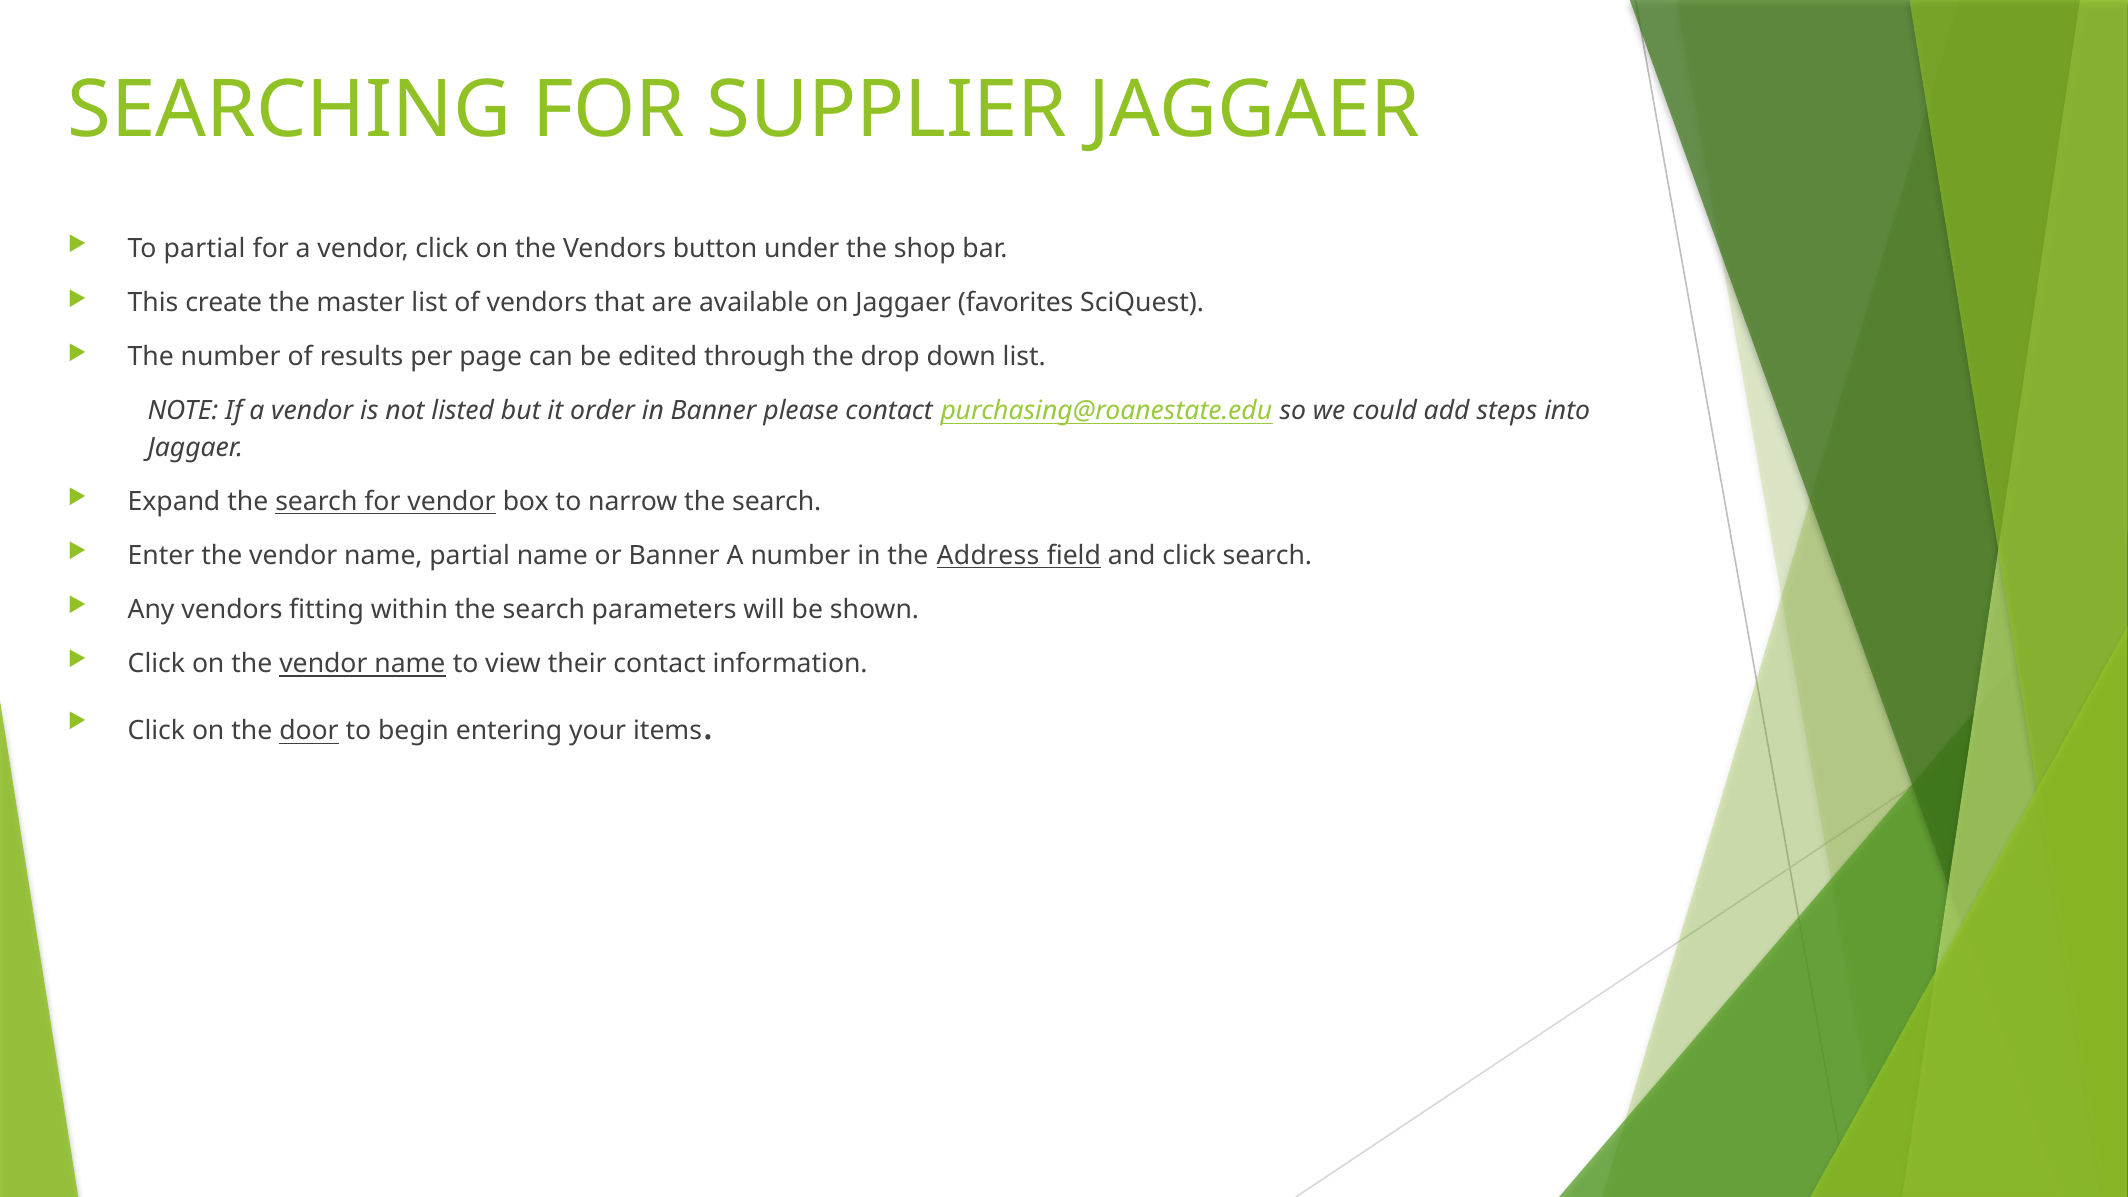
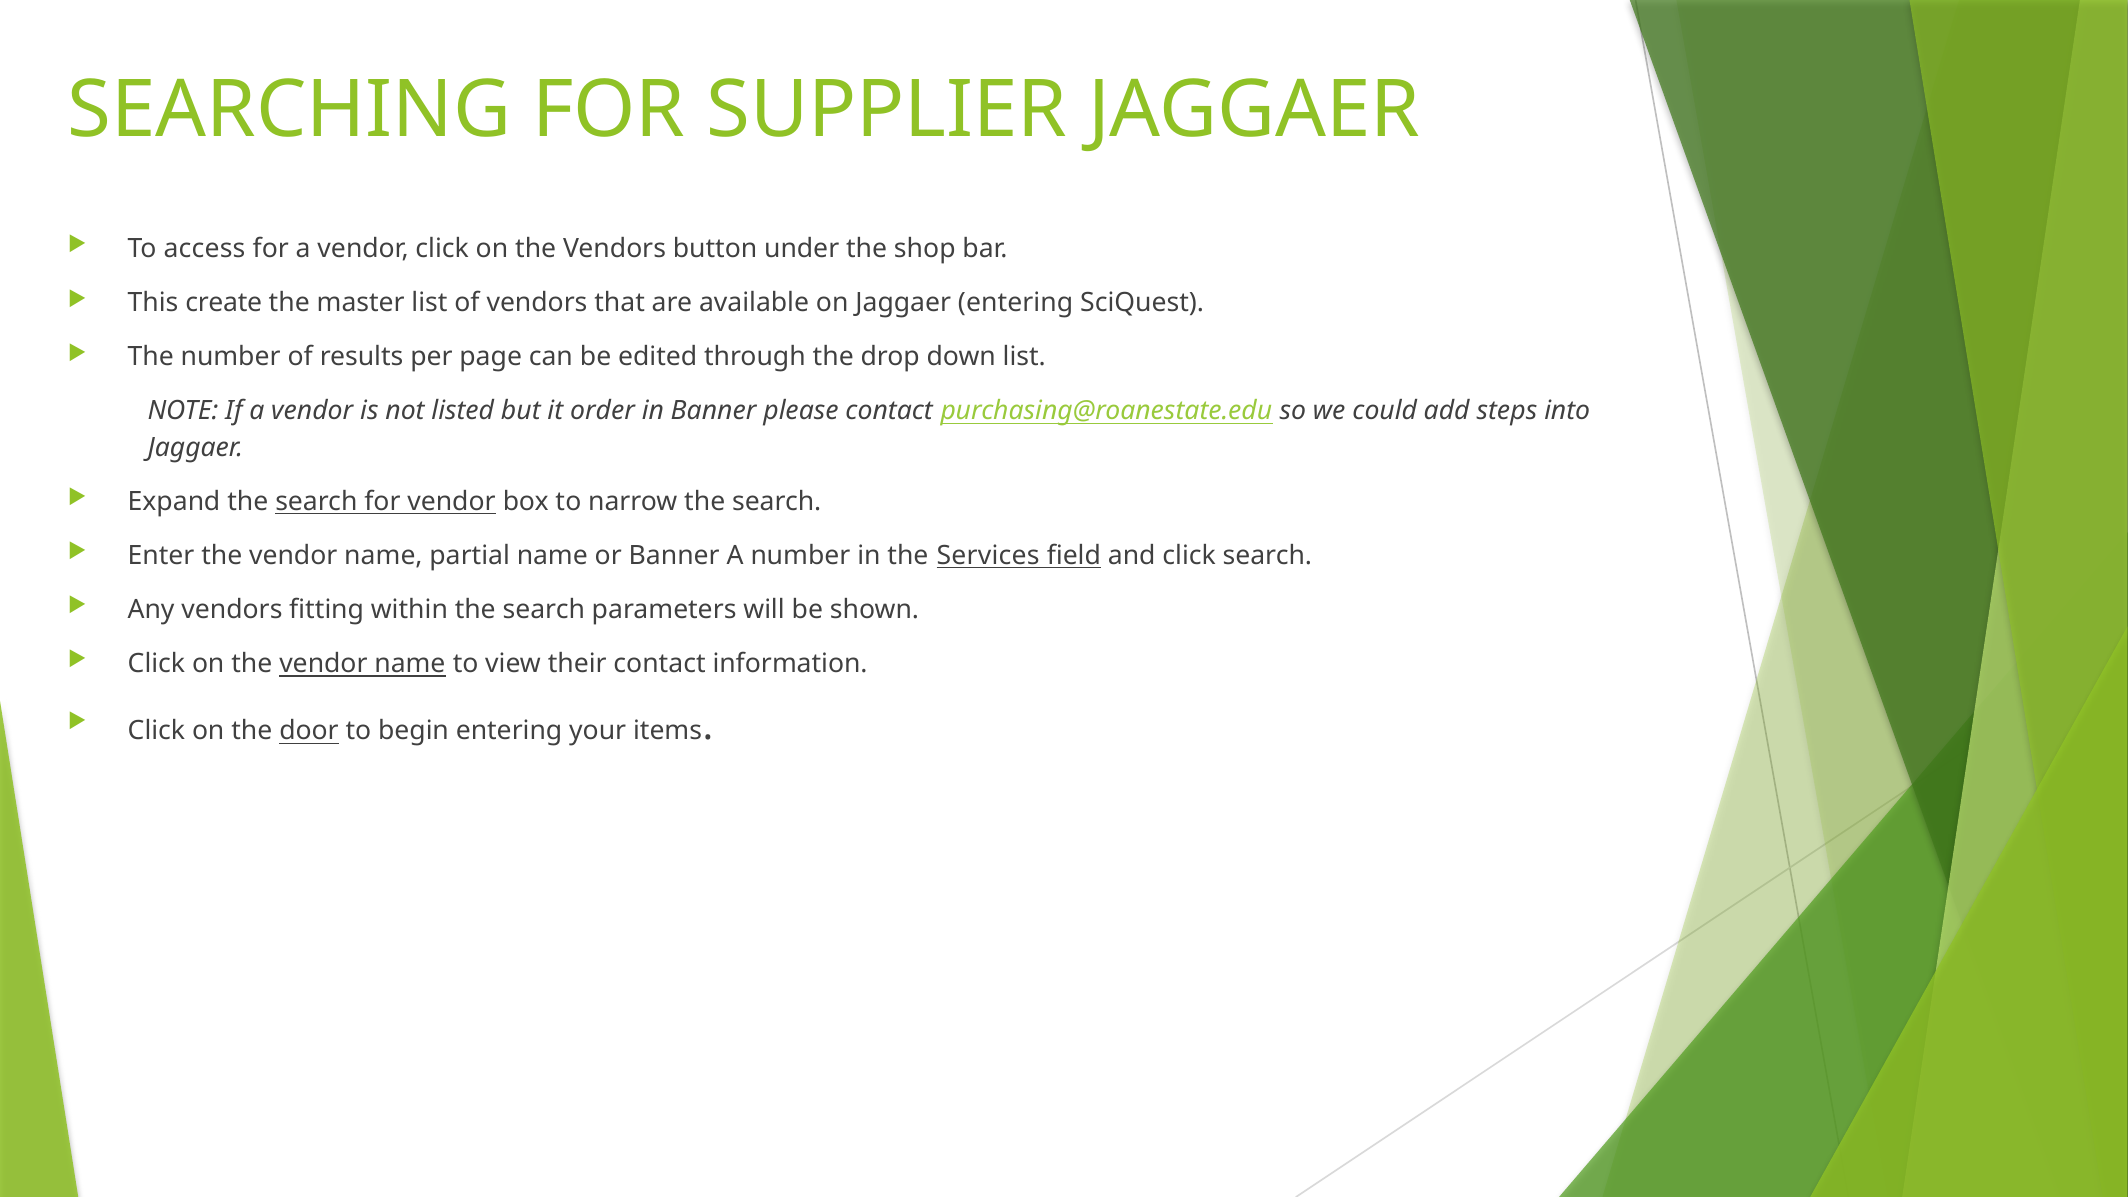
To partial: partial -> access
Jaggaer favorites: favorites -> entering
Address: Address -> Services
